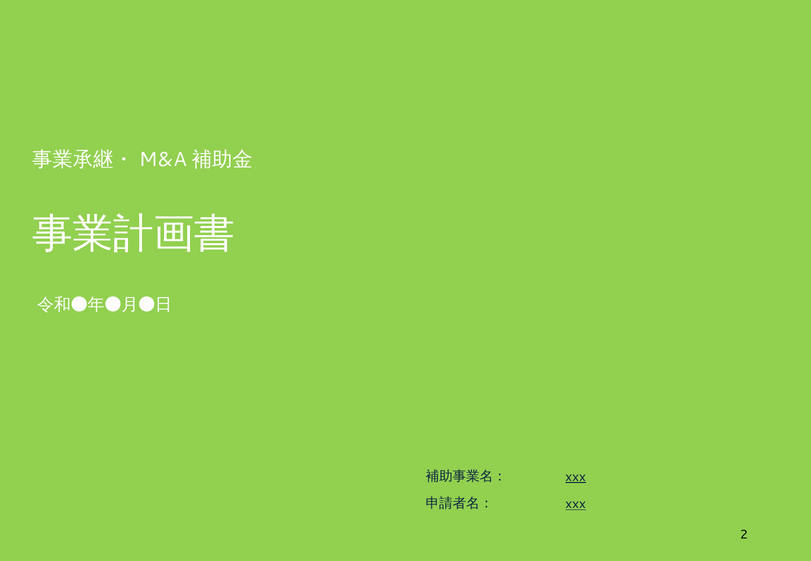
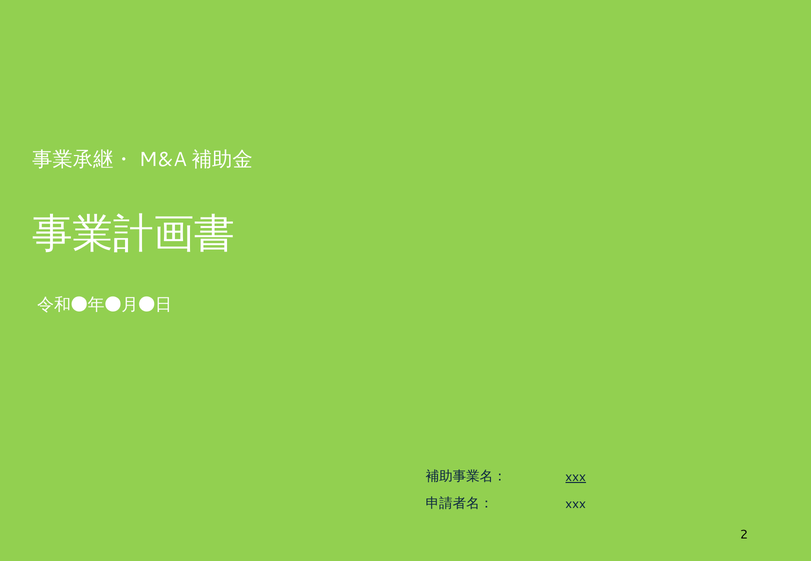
xxx at (576, 504) underline: present -> none
